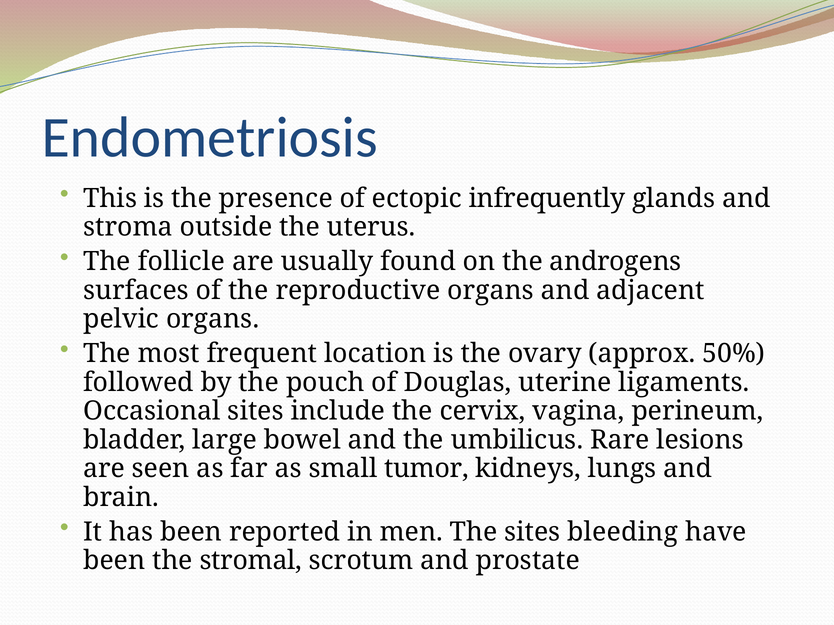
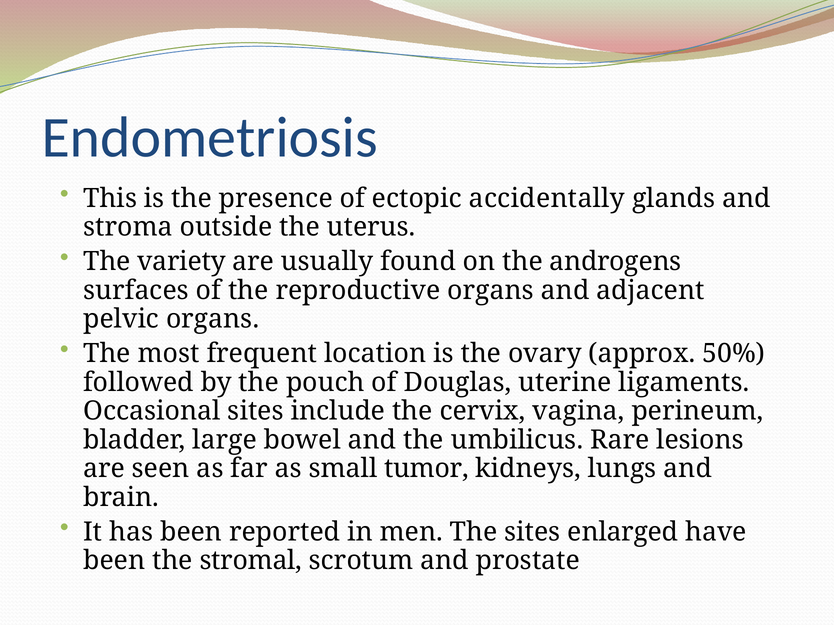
infrequently: infrequently -> accidentally
follicle: follicle -> variety
bleeding: bleeding -> enlarged
